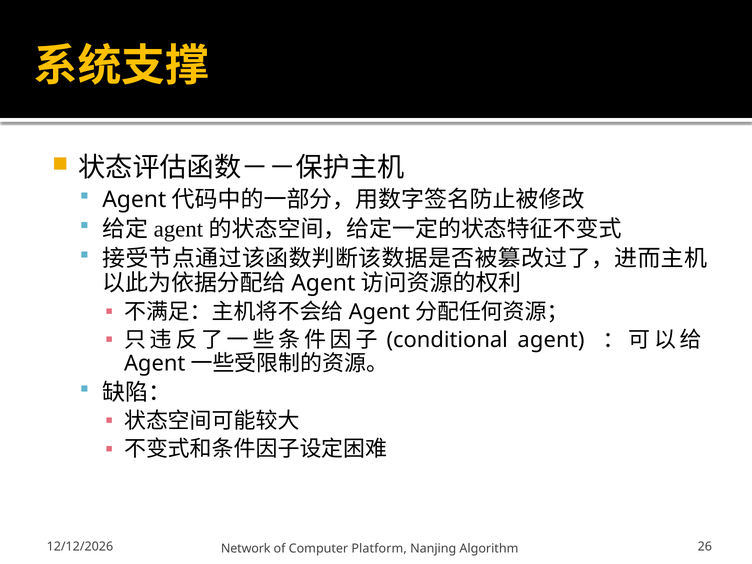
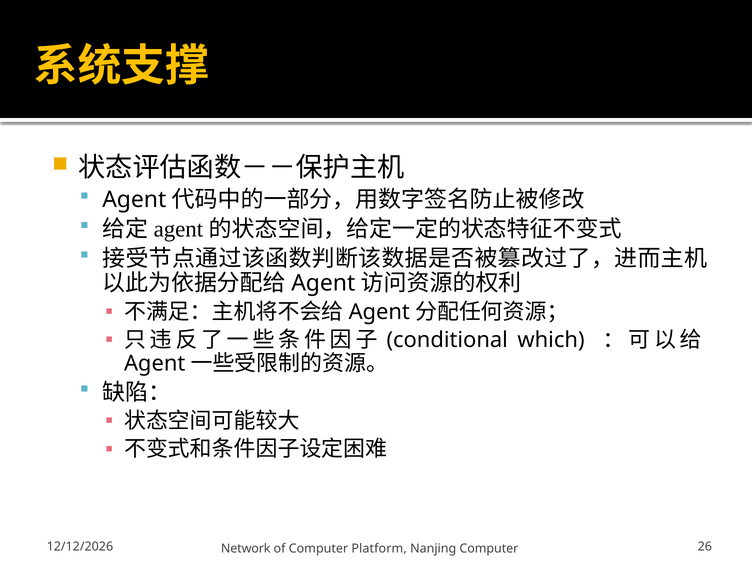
agent at (551, 340): agent -> which
Nanjing Algorithm: Algorithm -> Computer
